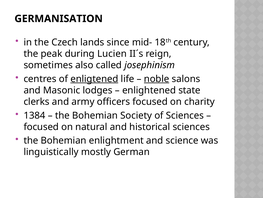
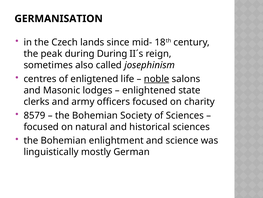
during Lucien: Lucien -> During
enligtened underline: present -> none
1384: 1384 -> 8579
